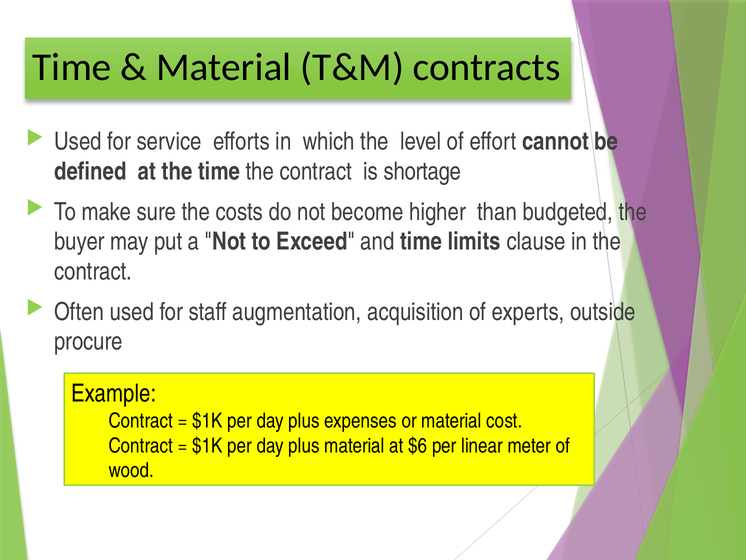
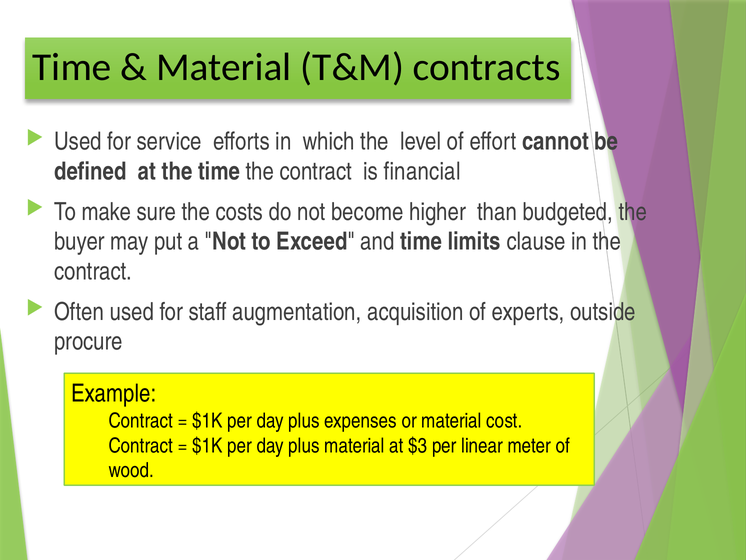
shortage: shortage -> financial
$6: $6 -> $3
